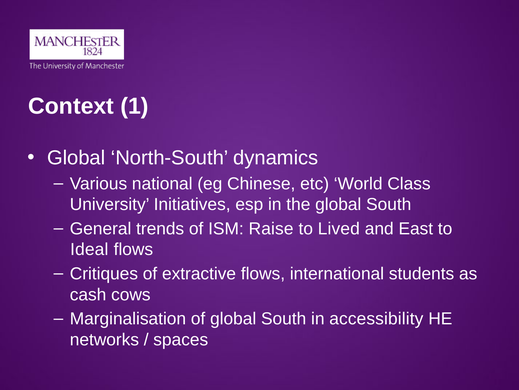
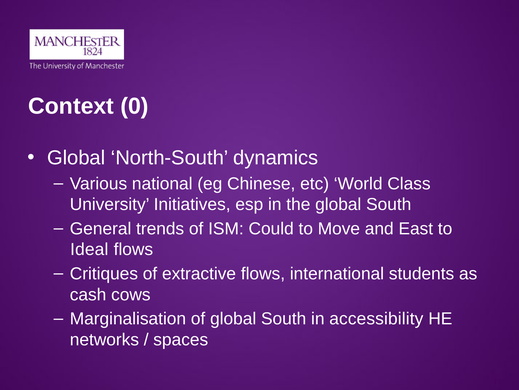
1: 1 -> 0
Raise: Raise -> Could
Lived: Lived -> Move
